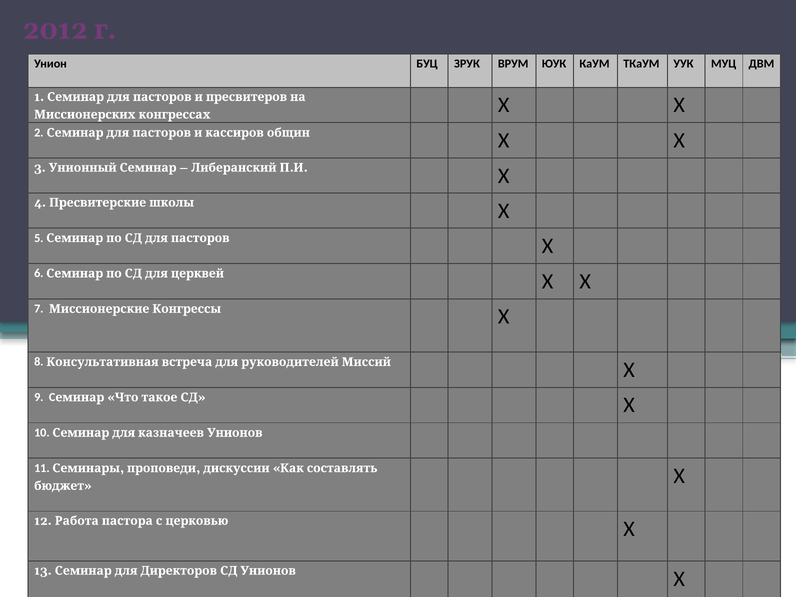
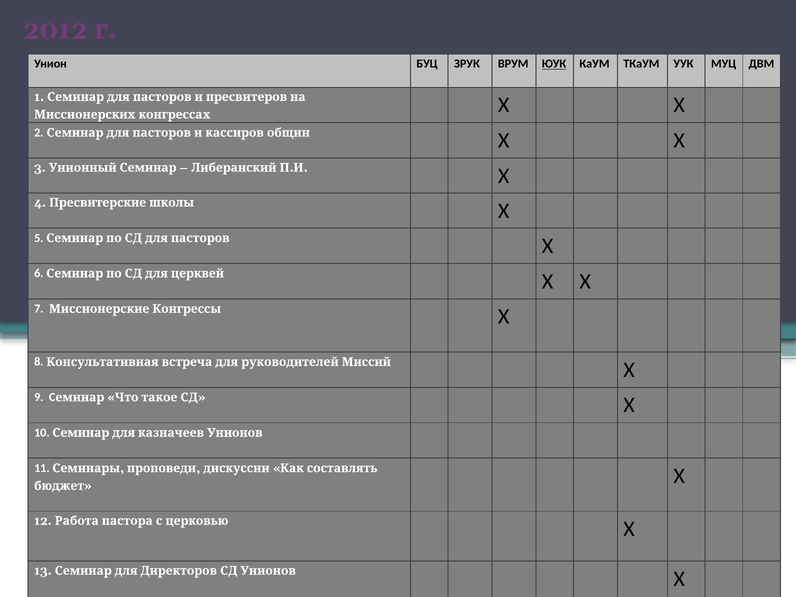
ЮУК underline: none -> present
